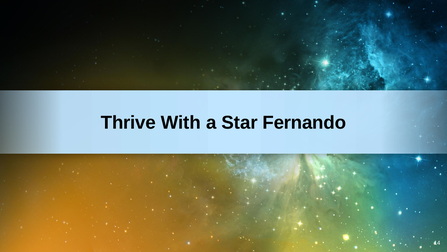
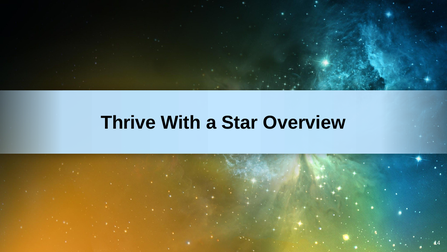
Fernando: Fernando -> Overview
